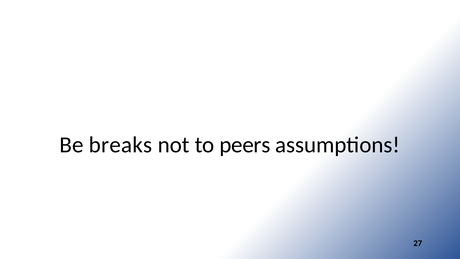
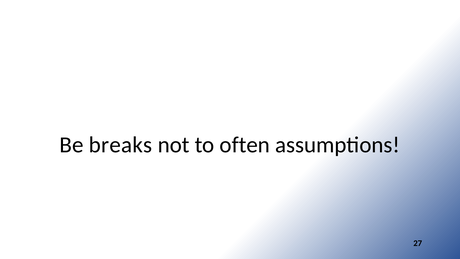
peers: peers -> often
